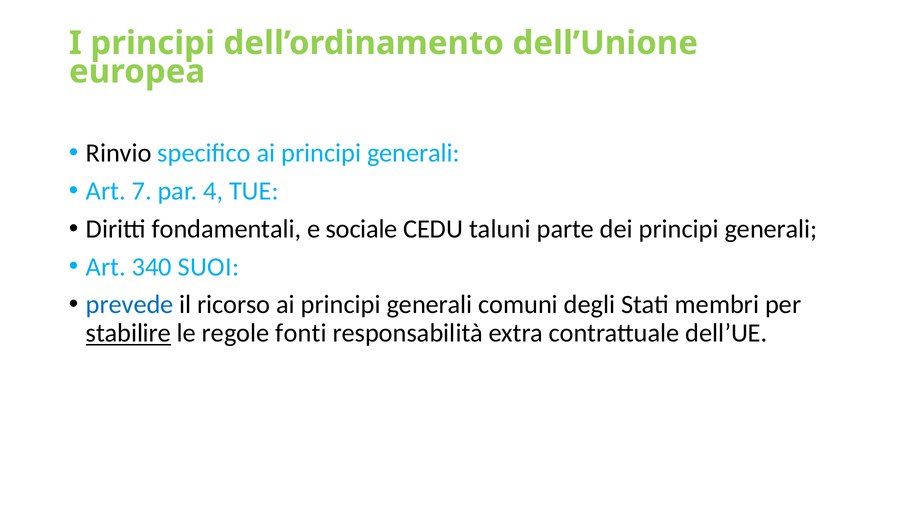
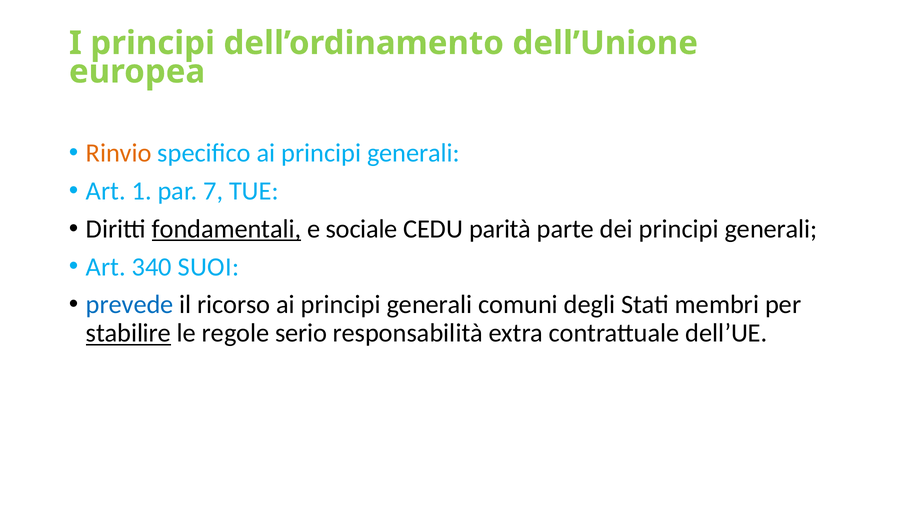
Rinvio colour: black -> orange
7: 7 -> 1
4: 4 -> 7
fondamentali underline: none -> present
taluni: taluni -> parità
fonti: fonti -> serio
